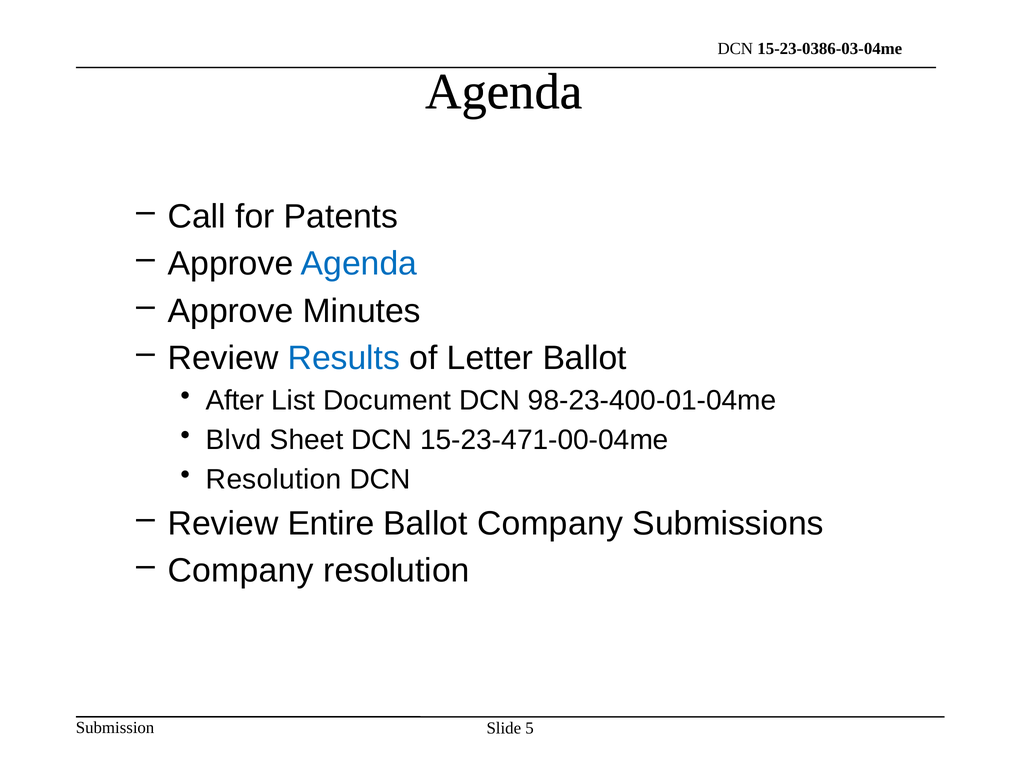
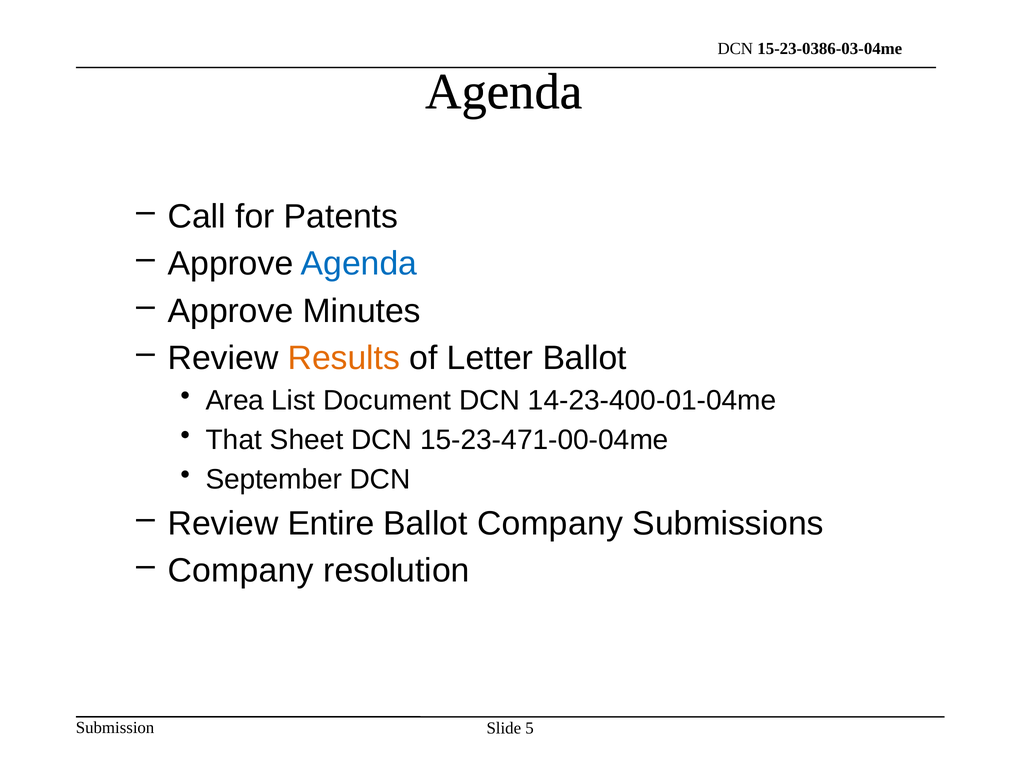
Results colour: blue -> orange
After: After -> Area
98-23-400-01-04me: 98-23-400-01-04me -> 14-23-400-01-04me
Blvd: Blvd -> That
Resolution at (274, 479): Resolution -> September
